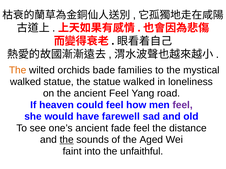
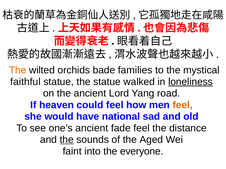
walked at (26, 82): walked -> faithful
loneliness underline: none -> present
ancient Feel: Feel -> Lord
feel at (183, 105) colour: purple -> orange
farewell: farewell -> national
unfaithful: unfaithful -> everyone
